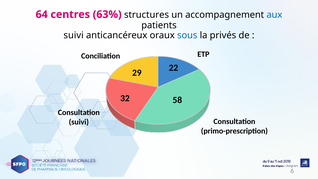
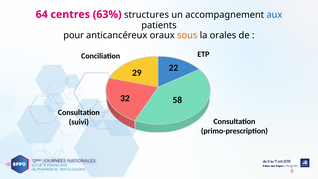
suivi at (74, 35): suivi -> pour
sous colour: blue -> orange
privés: privés -> orales
